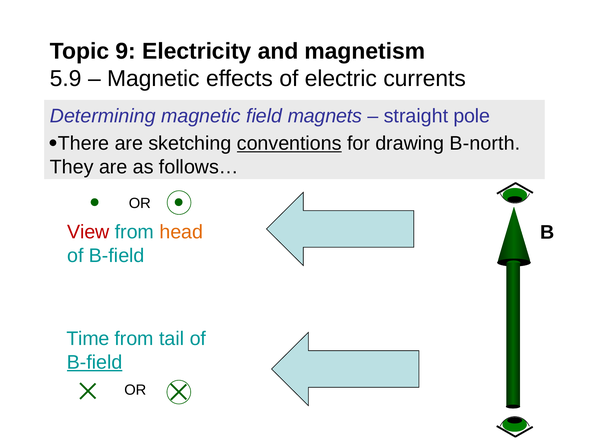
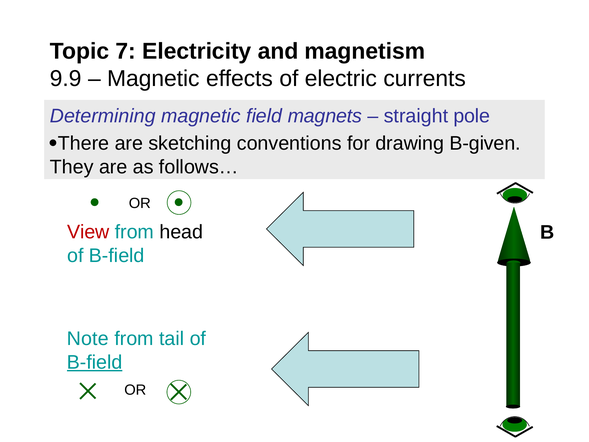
9: 9 -> 7
5.9: 5.9 -> 9.9
conventions underline: present -> none
B-north: B-north -> B-given
head colour: orange -> black
Time: Time -> Note
